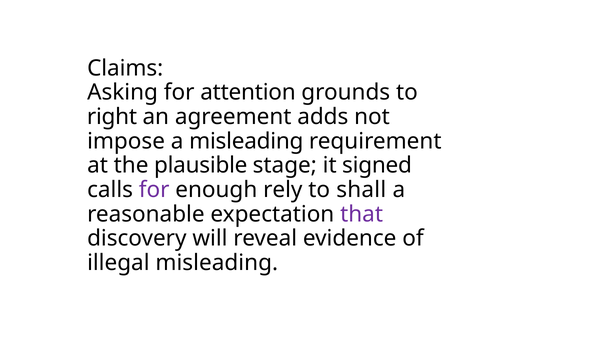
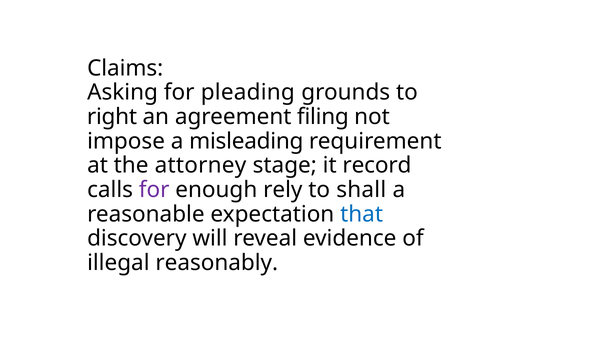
attention: attention -> pleading
adds: adds -> filing
plausible: plausible -> attorney
signed: signed -> record
that colour: purple -> blue
illegal misleading: misleading -> reasonably
